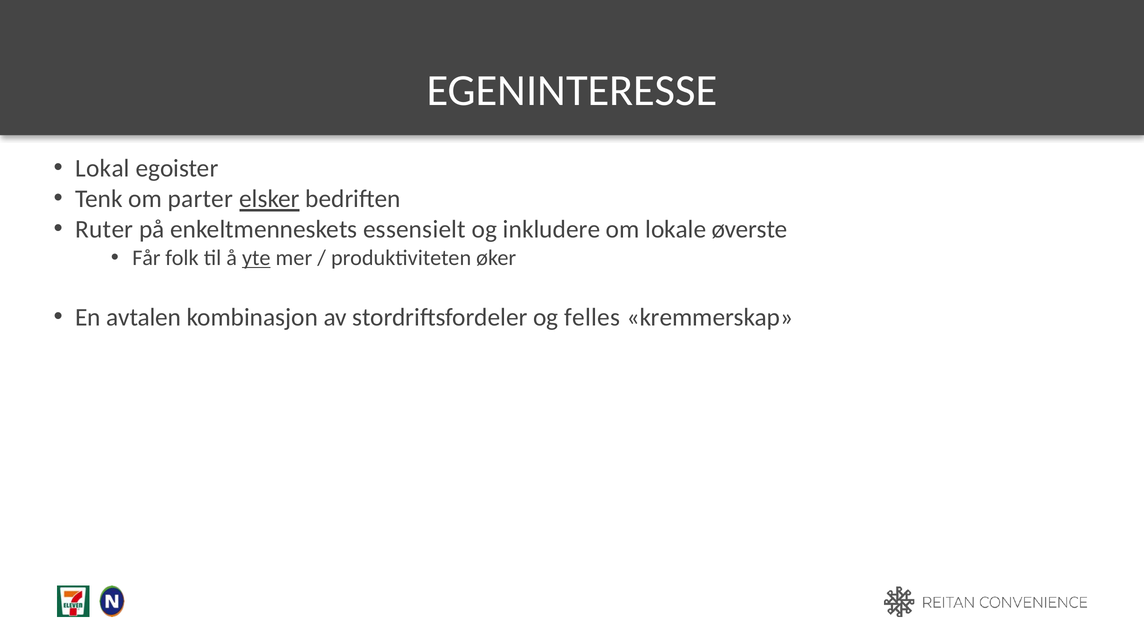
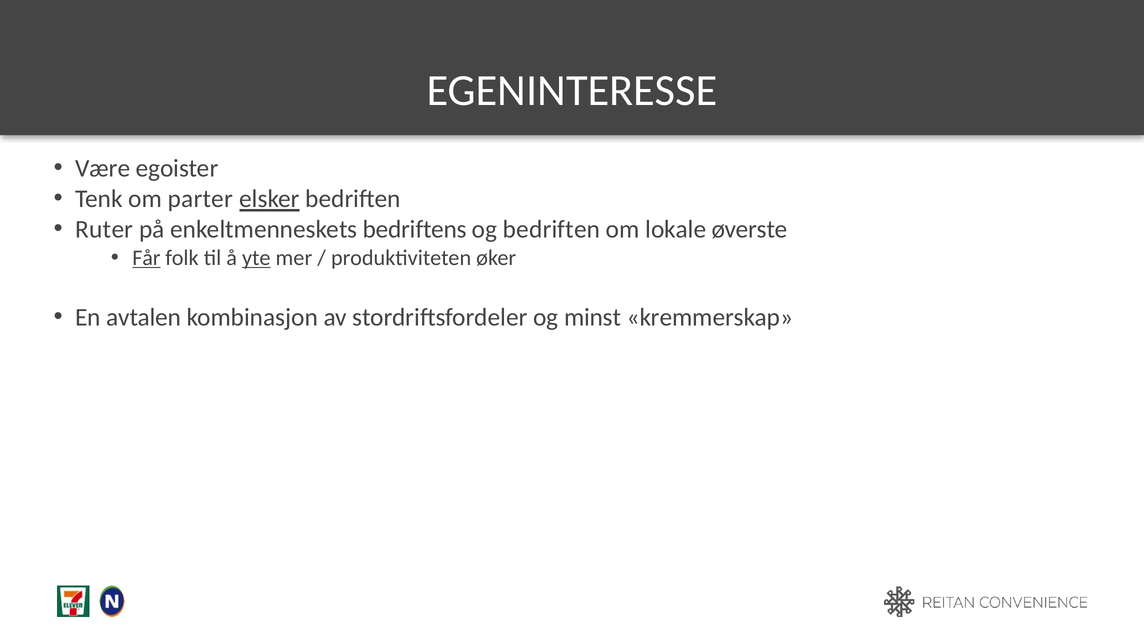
Lokal: Lokal -> Være
essensielt: essensielt -> bedriftens
og inkludere: inkludere -> bedriften
Får underline: none -> present
felles: felles -> minst
